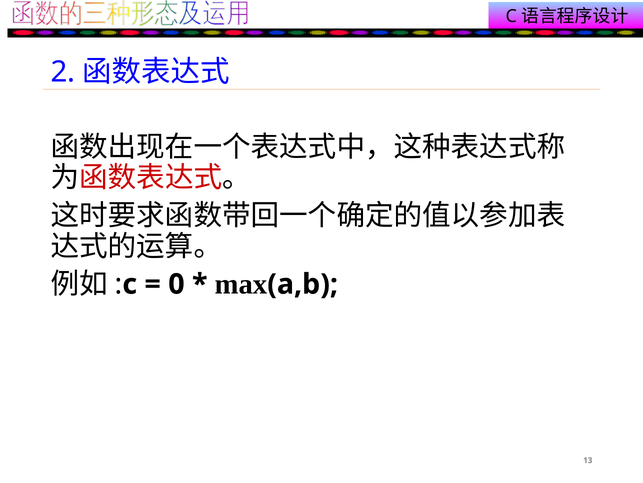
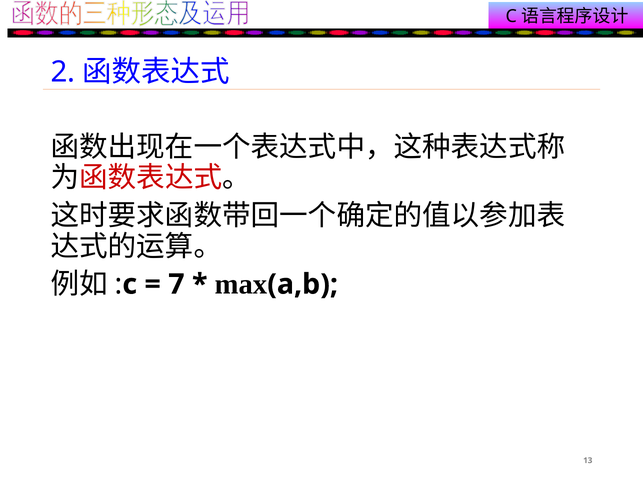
0: 0 -> 7
